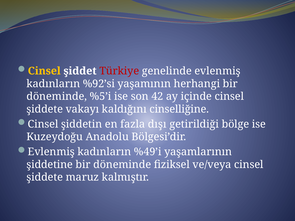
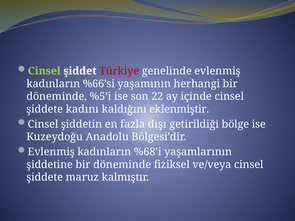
Cinsel at (44, 71) colour: yellow -> light green
%92’si: %92’si -> %66’si
42: 42 -> 22
vakayı: vakayı -> kadını
cinselliğine: cinselliğine -> eklenmiştir
%49’i: %49’i -> %68’i
